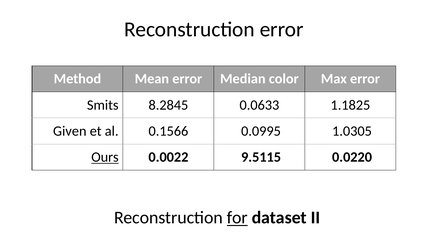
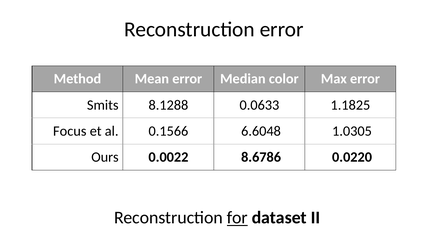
8.2845: 8.2845 -> 8.1288
Given: Given -> Focus
0.0995: 0.0995 -> 6.6048
Ours underline: present -> none
9.5115: 9.5115 -> 8.6786
